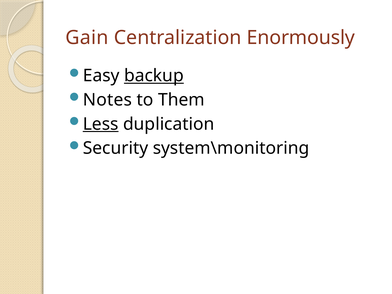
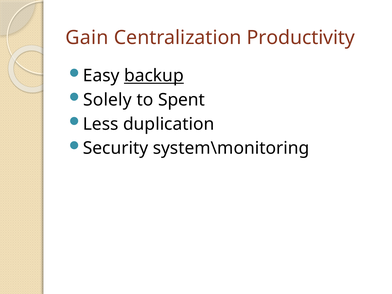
Enormously: Enormously -> Productivity
Notes: Notes -> Solely
Them: Them -> Spent
Less underline: present -> none
